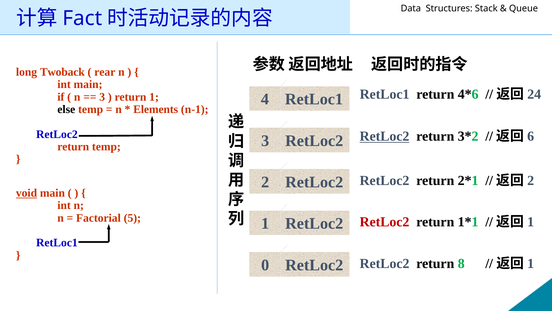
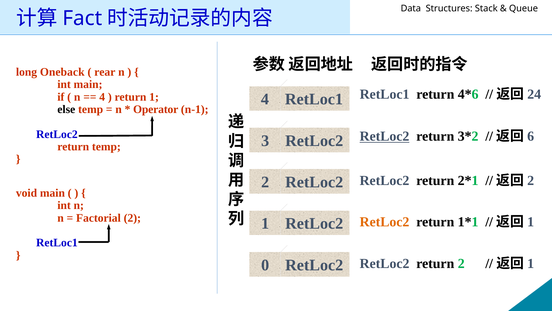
Twoback: Twoback -> Oneback
3 at (102, 97): 3 -> 4
Elements: Elements -> Operator
void underline: present -> none
Factorial 5: 5 -> 2
RetLoc2 at (385, 222) colour: red -> orange
return 8: 8 -> 2
